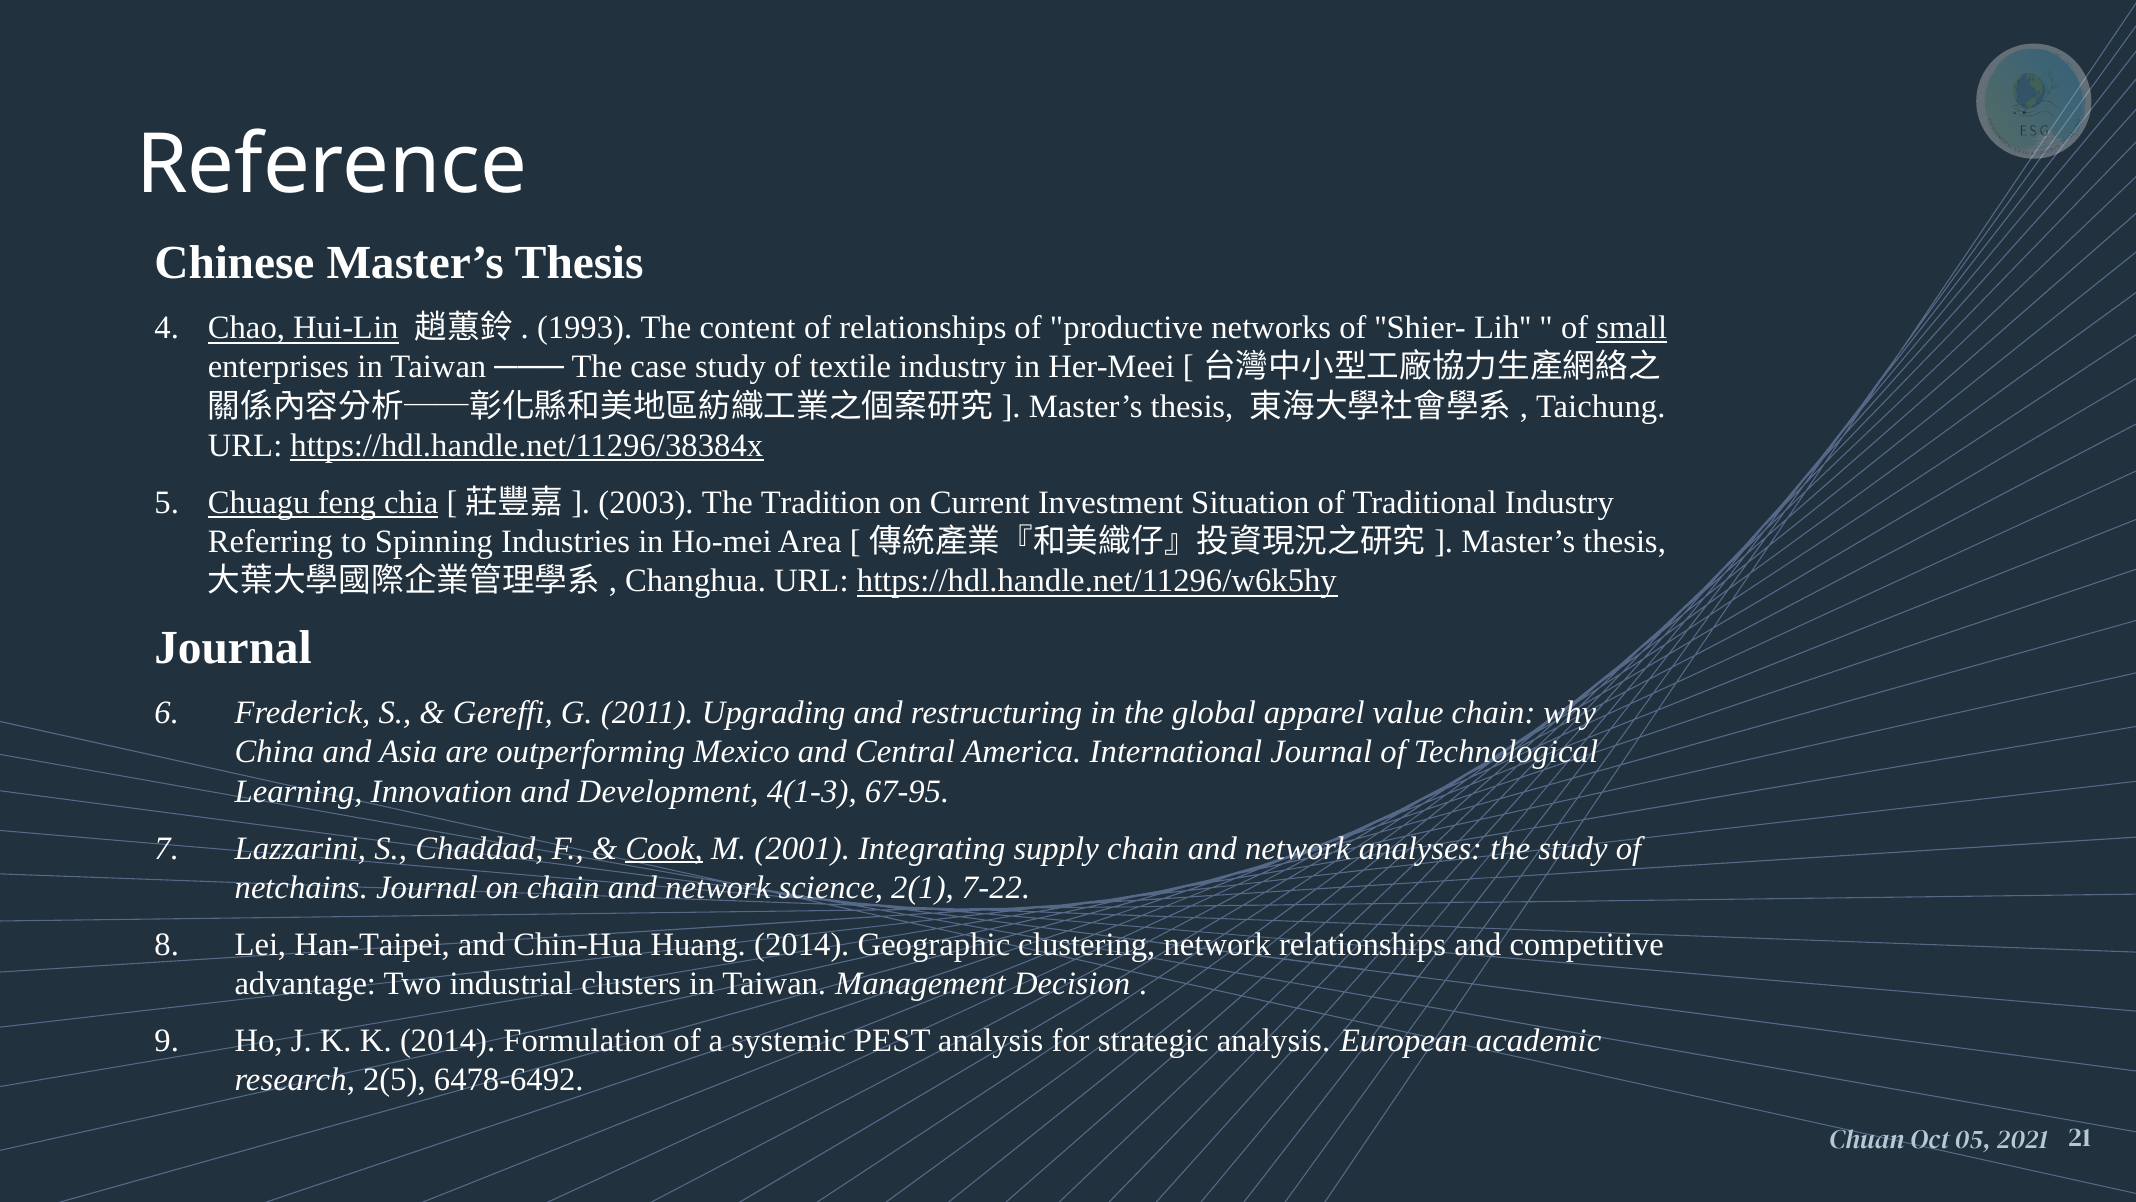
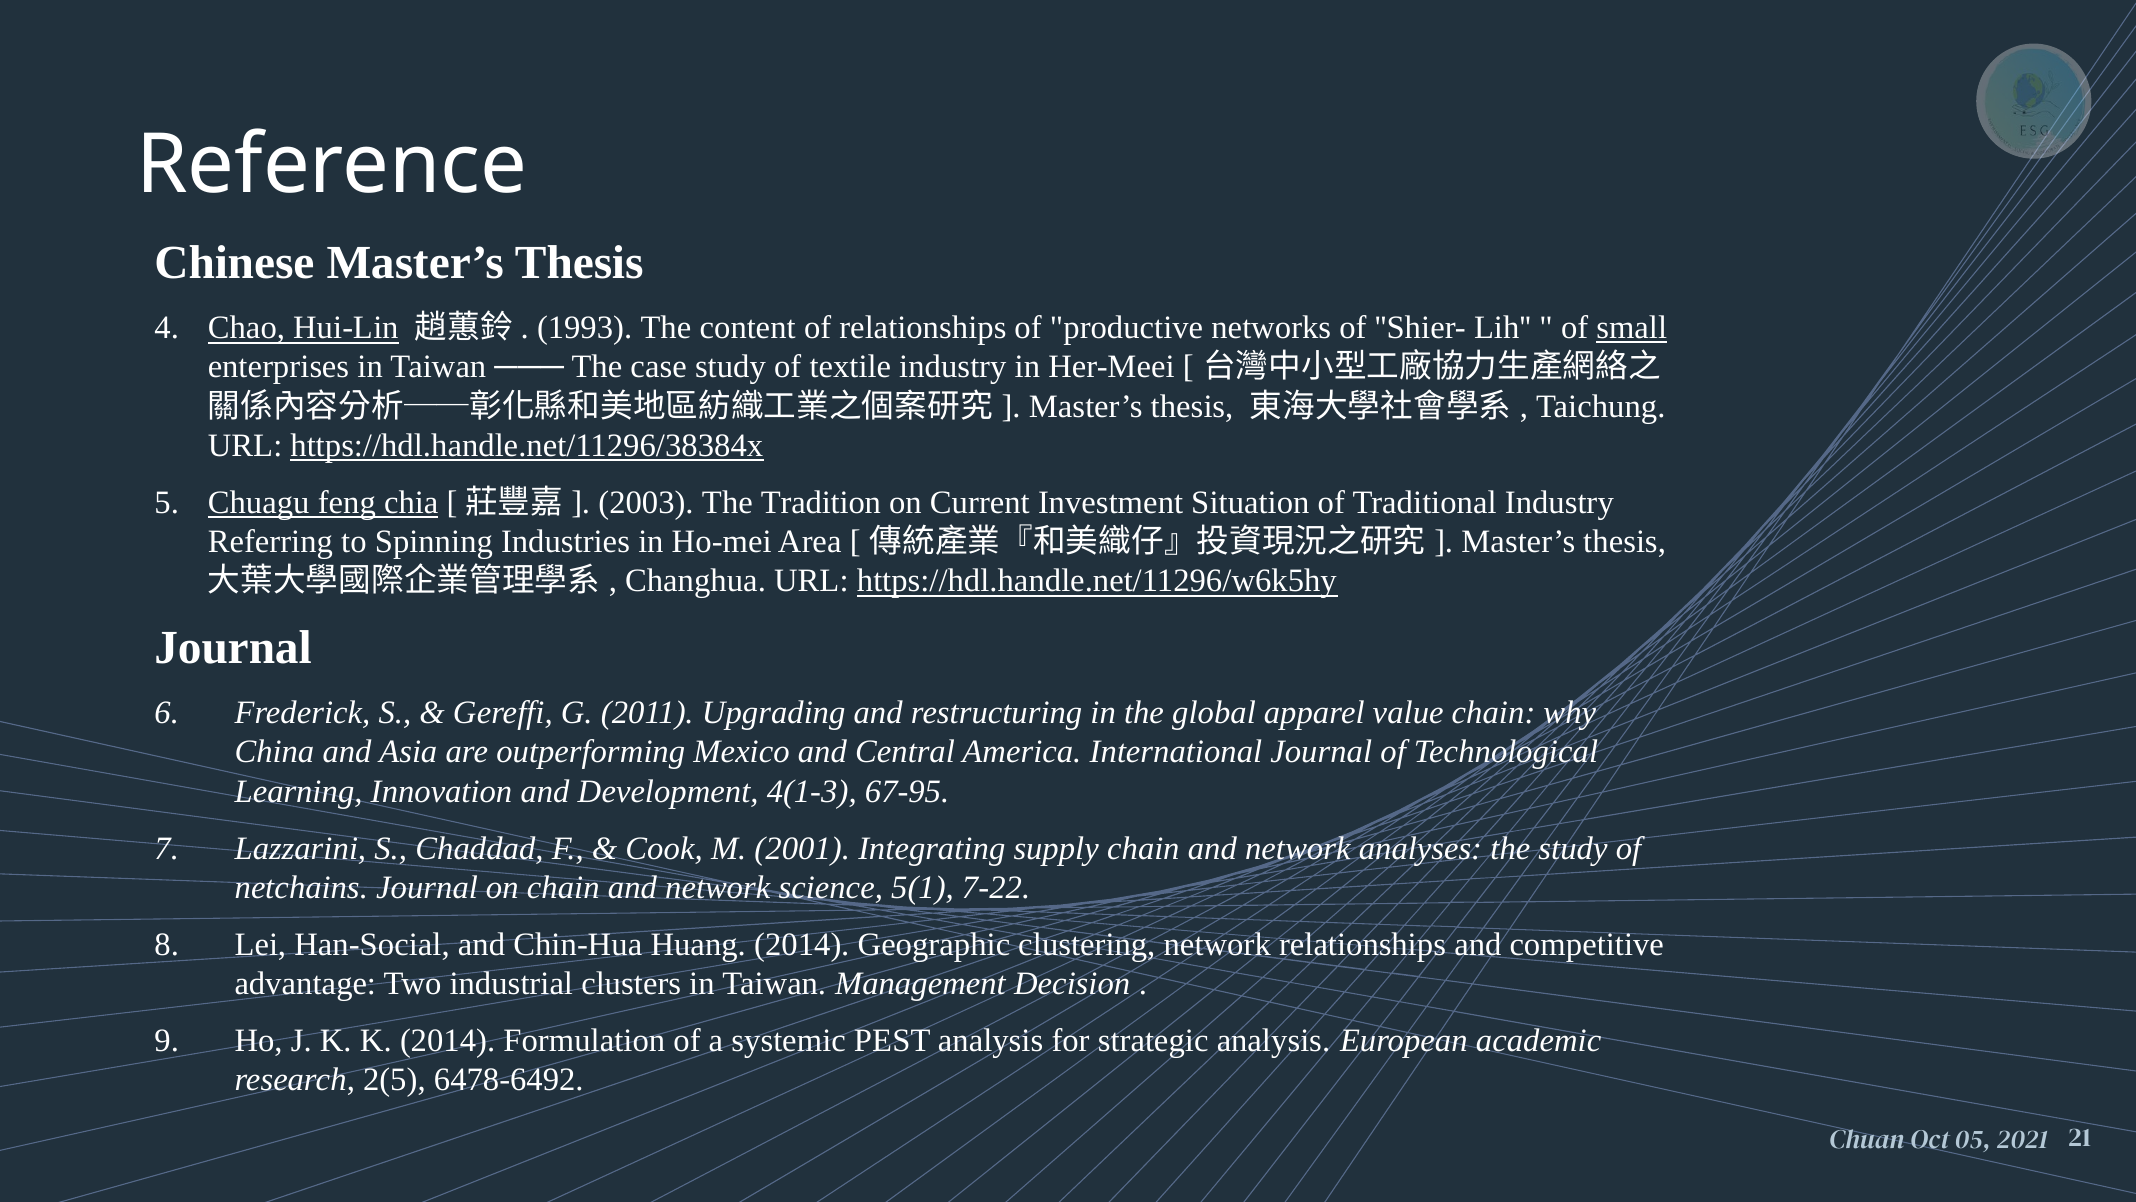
Cook underline: present -> none
2(1: 2(1 -> 5(1
Han-Taipei: Han-Taipei -> Han-Social
